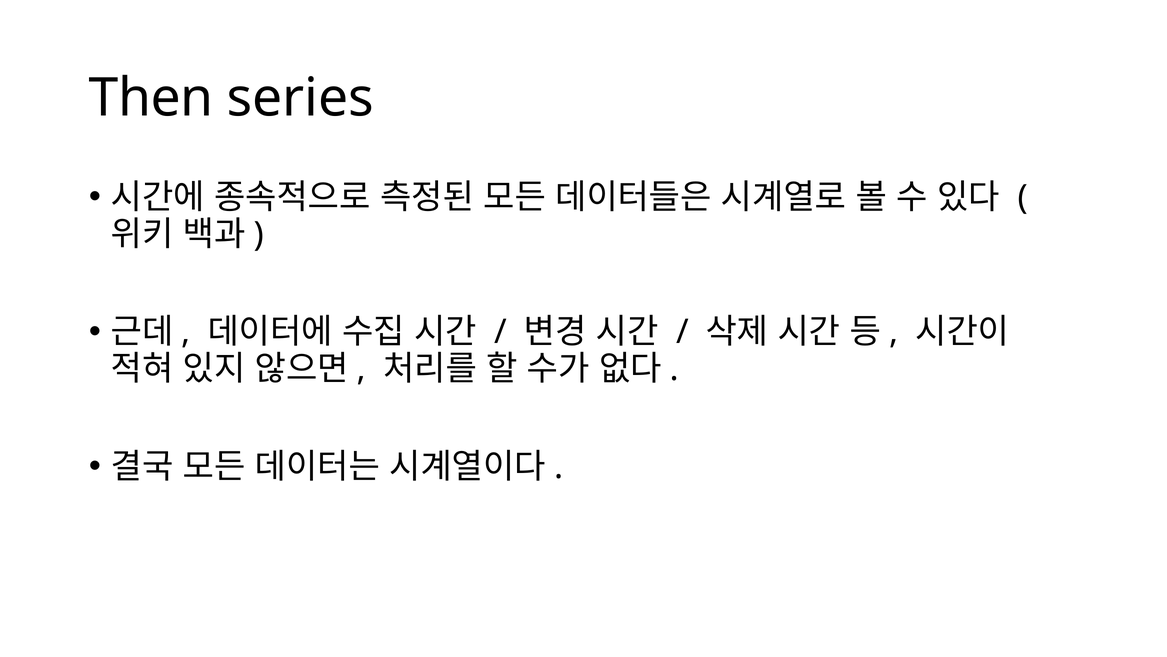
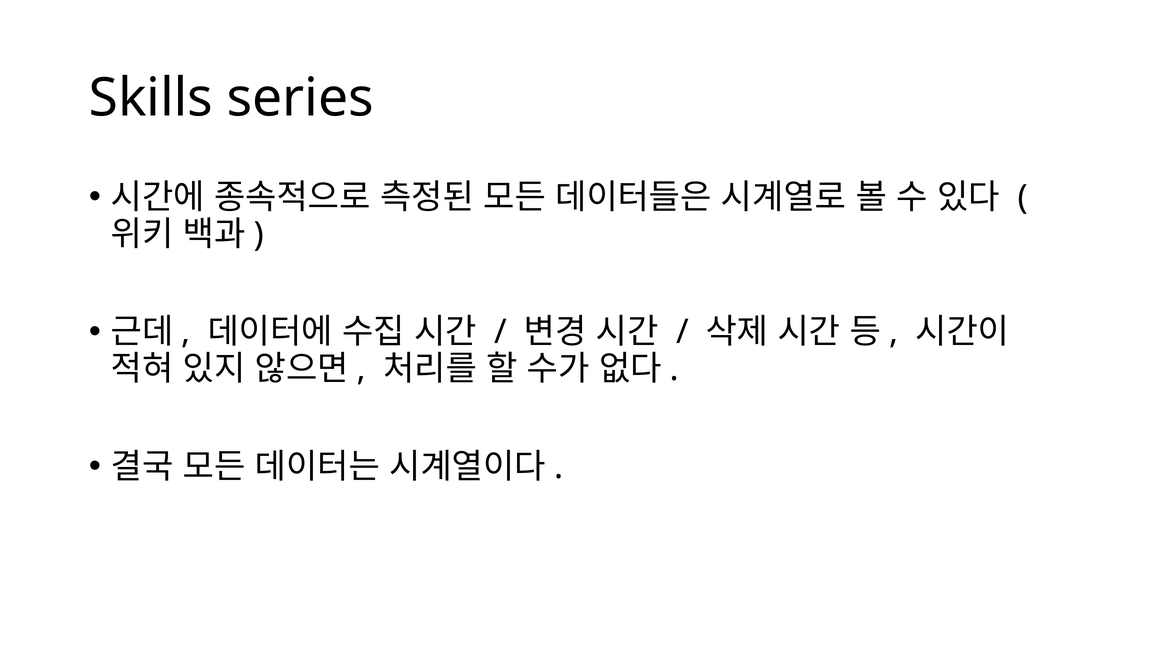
Then: Then -> Skills
